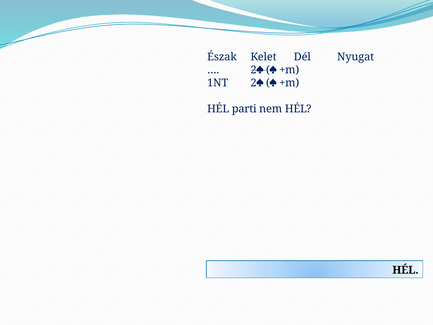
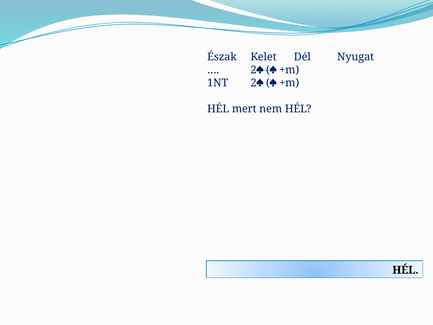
parti: parti -> mert
